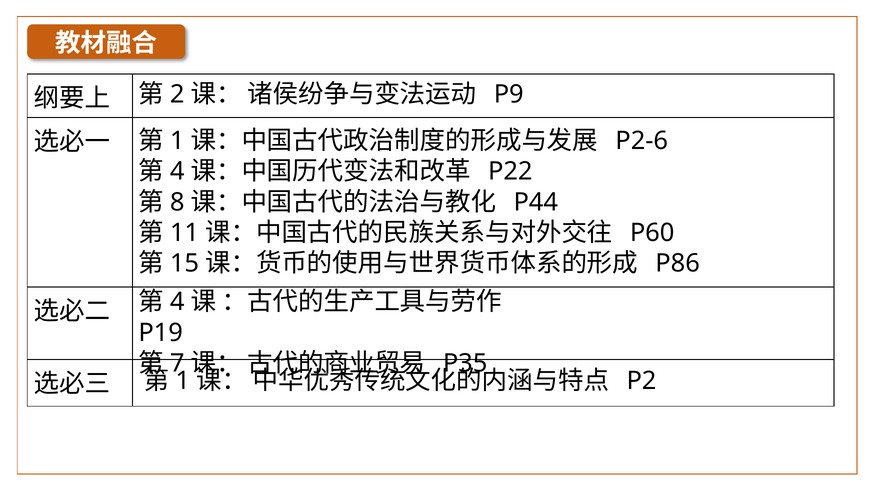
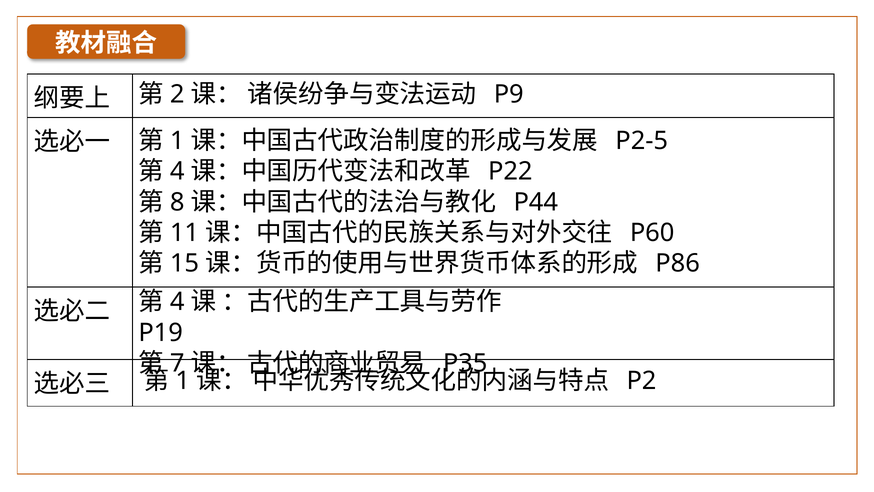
P2-6: P2-6 -> P2-5
